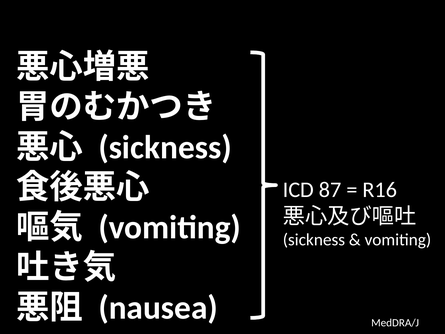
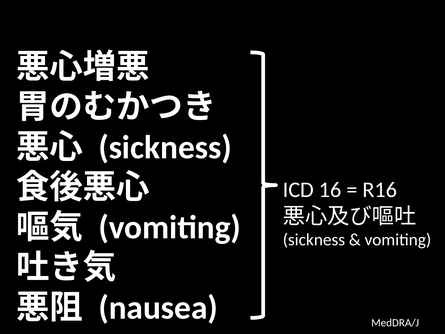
87: 87 -> 16
